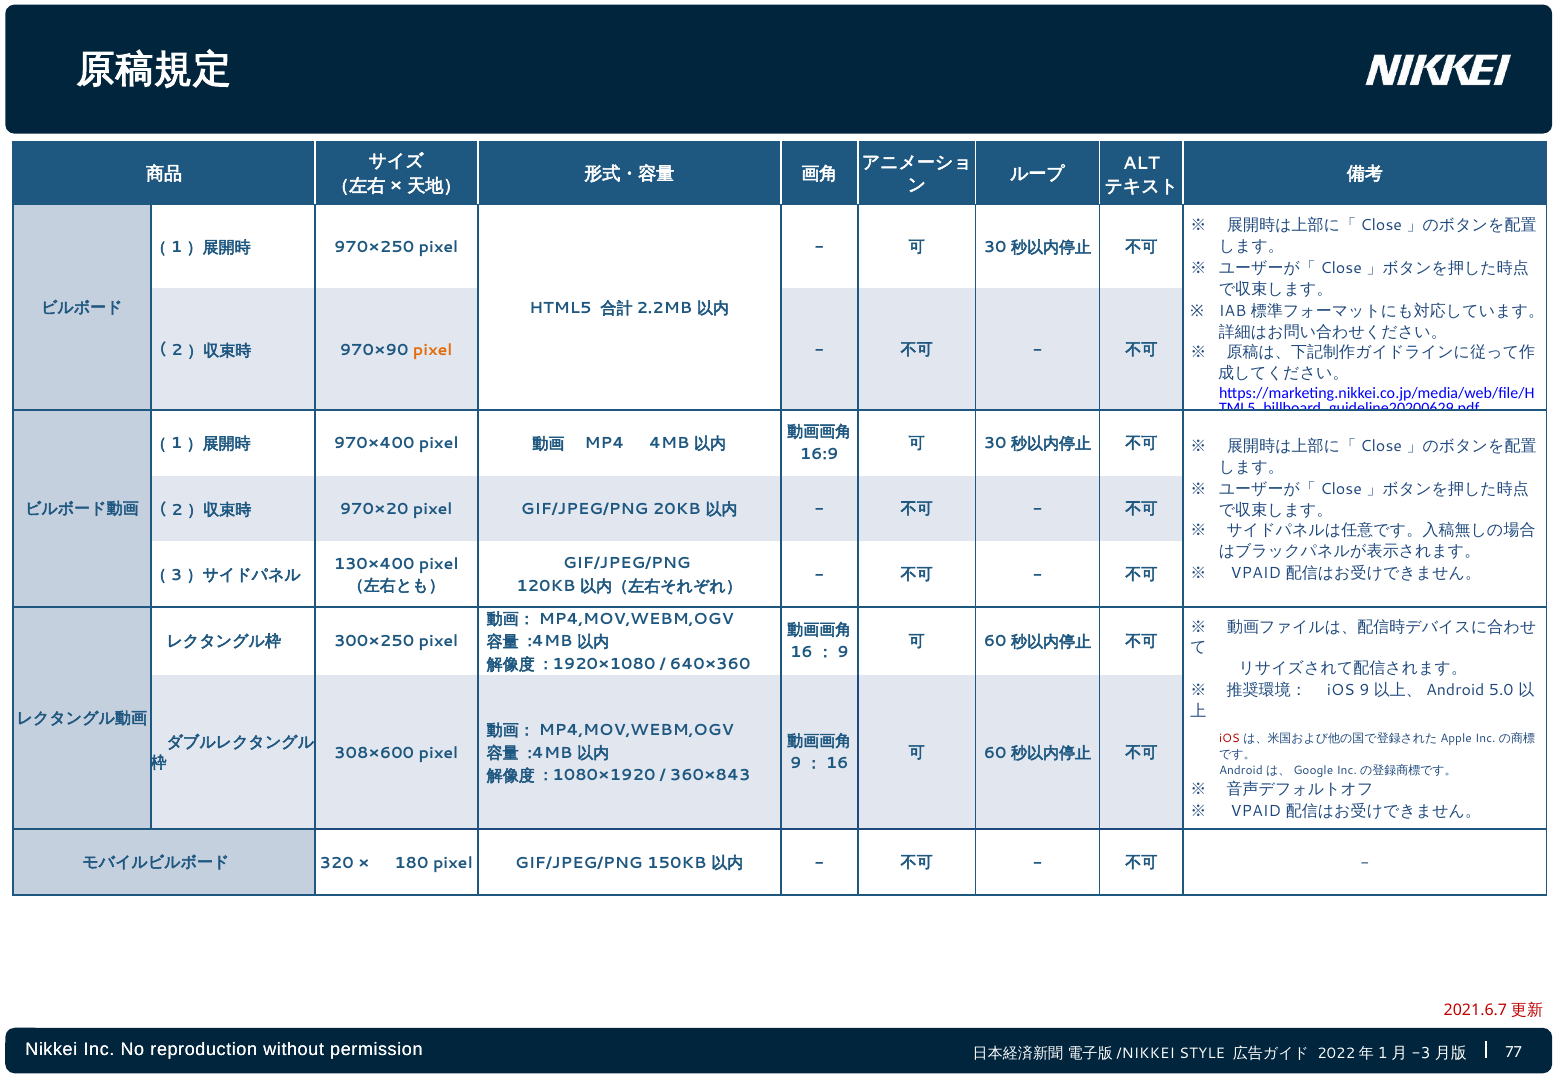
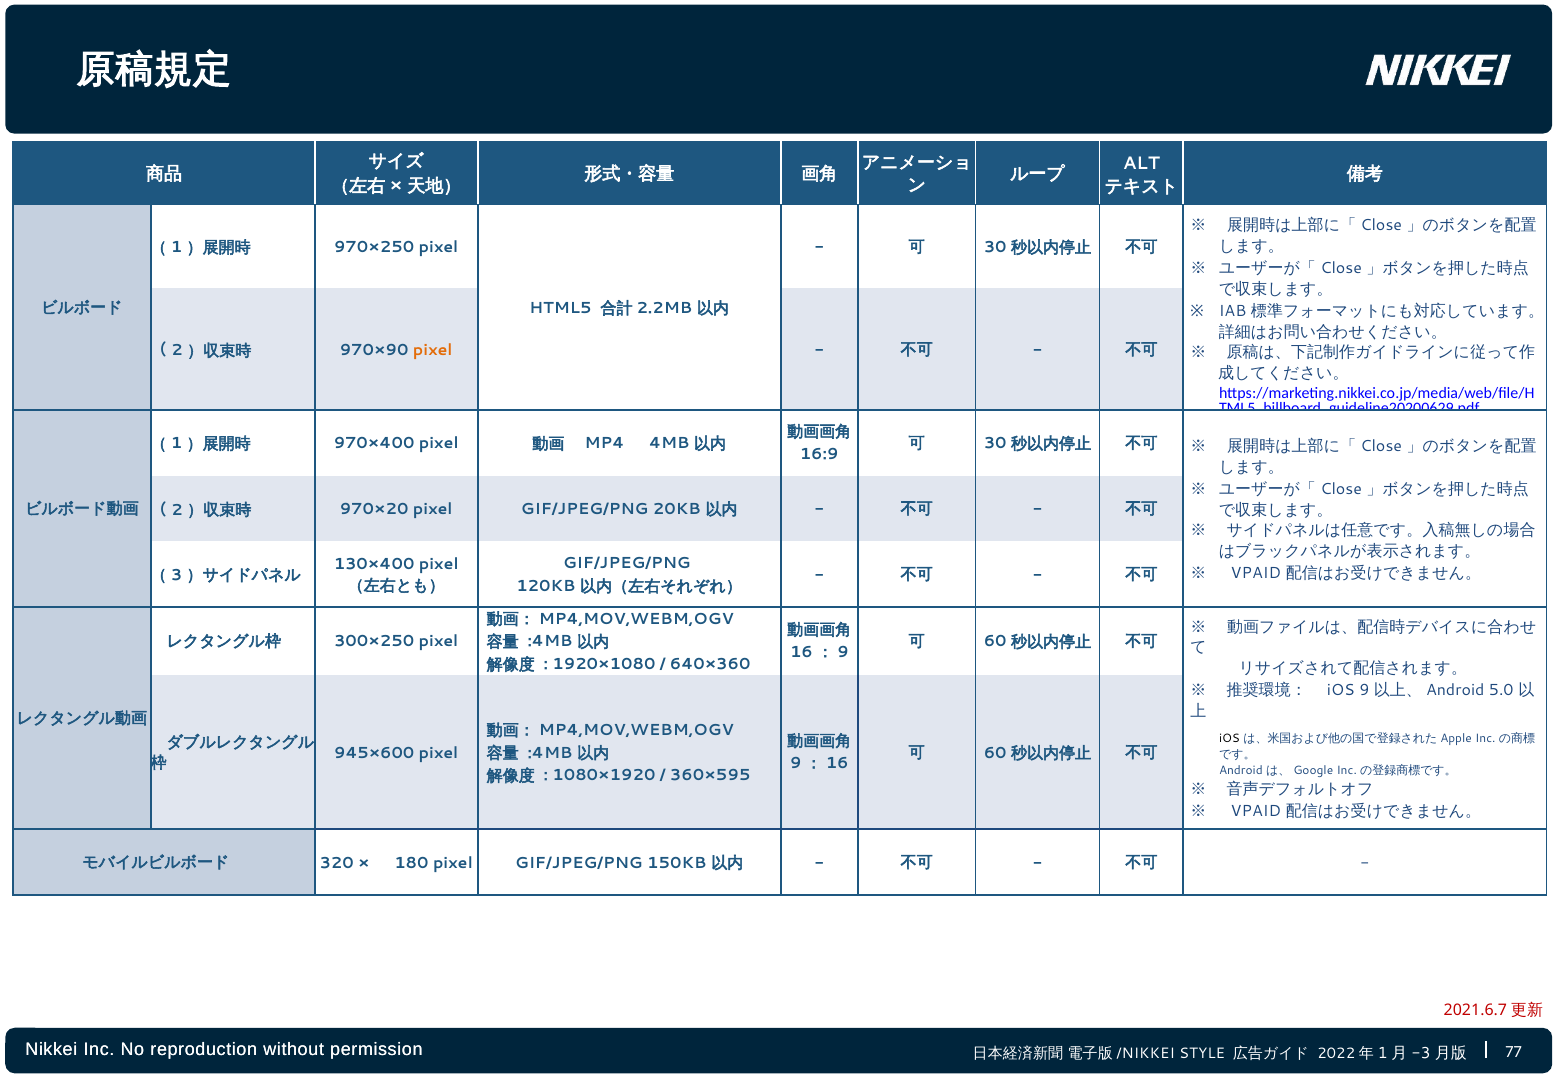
iOS at (1229, 739) colour: red -> black
308×600: 308×600 -> 945×600
360×843: 360×843 -> 360×595
